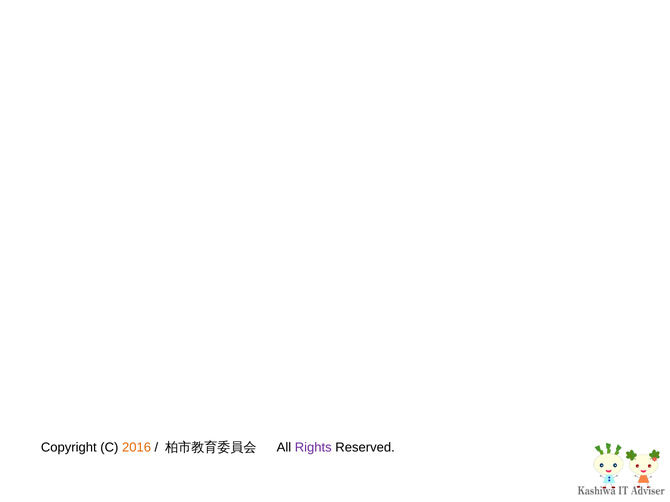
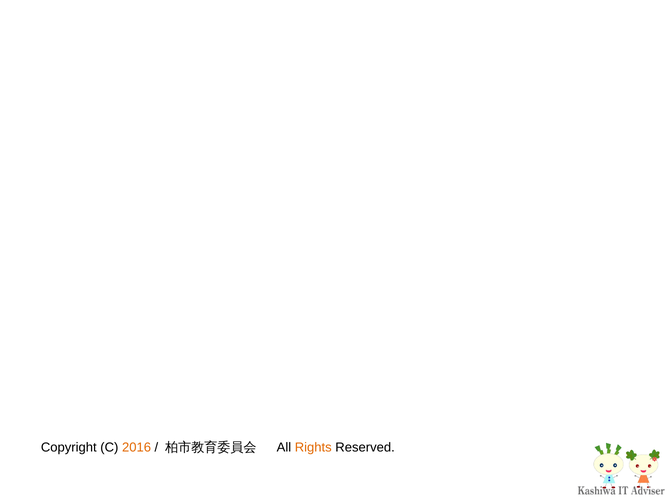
Rights colour: purple -> orange
